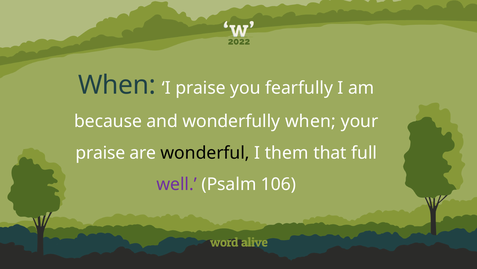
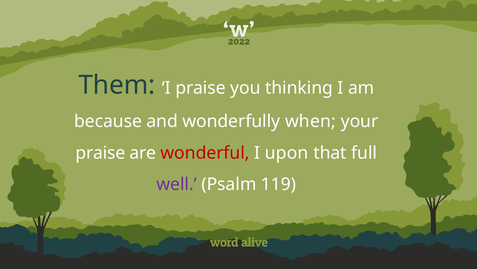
When at (117, 85): When -> Them
fearfully: fearfully -> thinking
wonderful colour: black -> red
them: them -> upon
106: 106 -> 119
